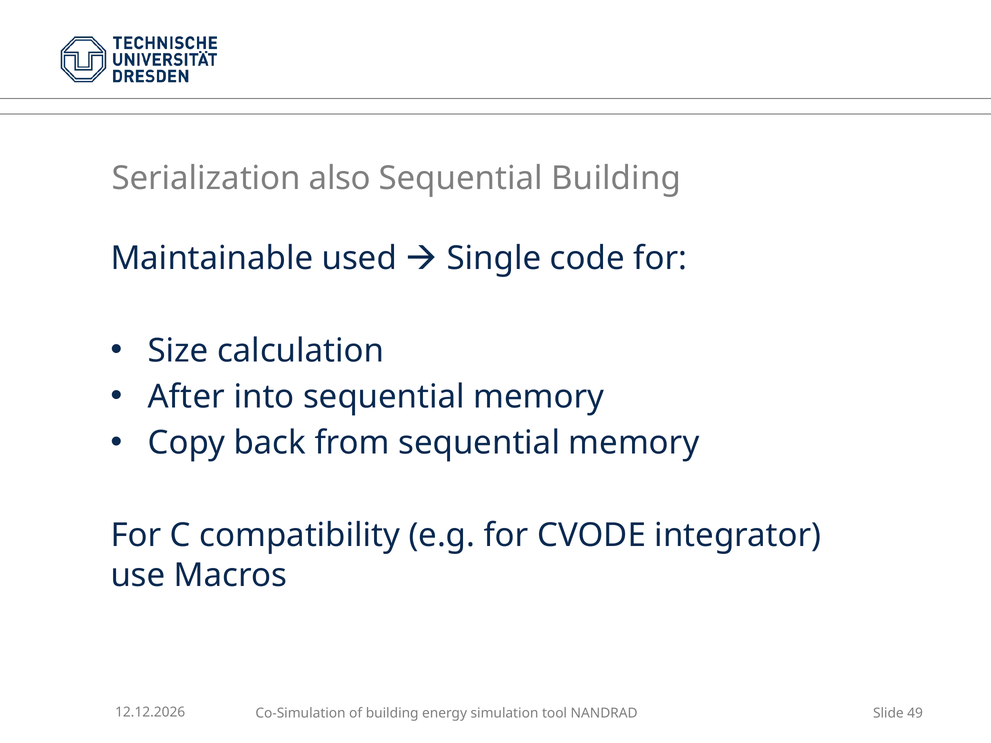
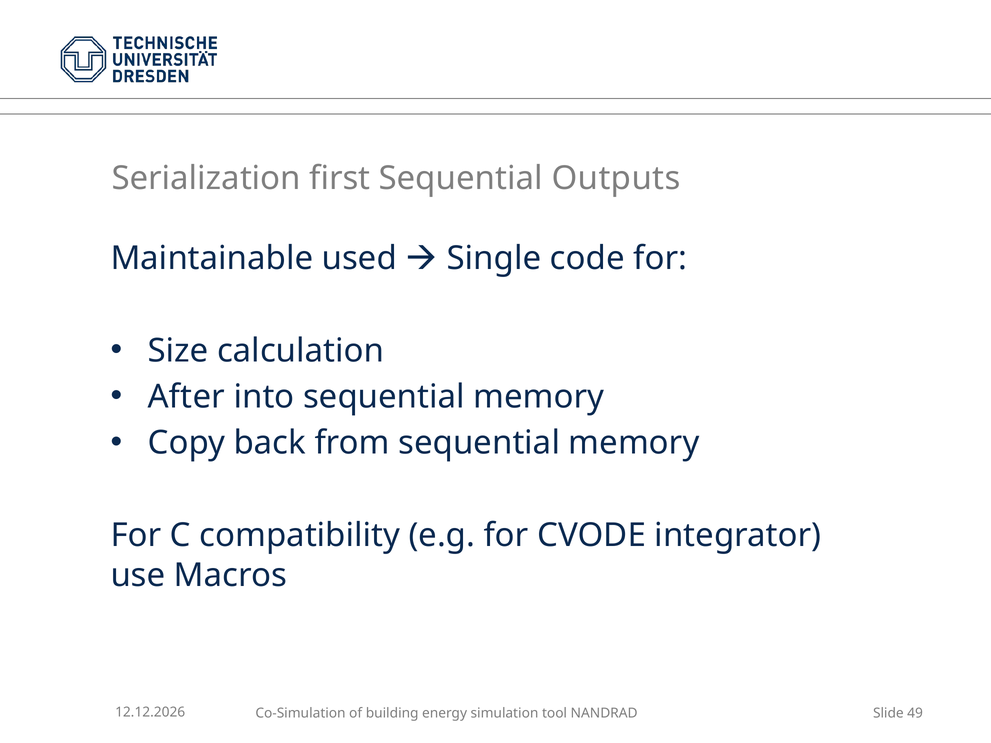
also: also -> first
Sequential Building: Building -> Outputs
